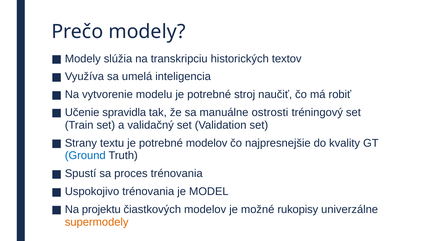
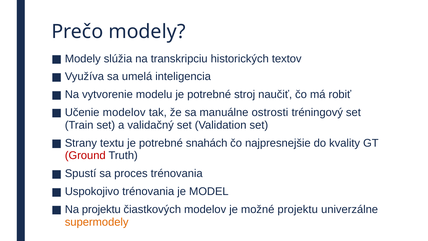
Učenie spravidla: spravidla -> modelov
potrebné modelov: modelov -> snahách
Ground colour: blue -> red
možné rukopisy: rukopisy -> projektu
